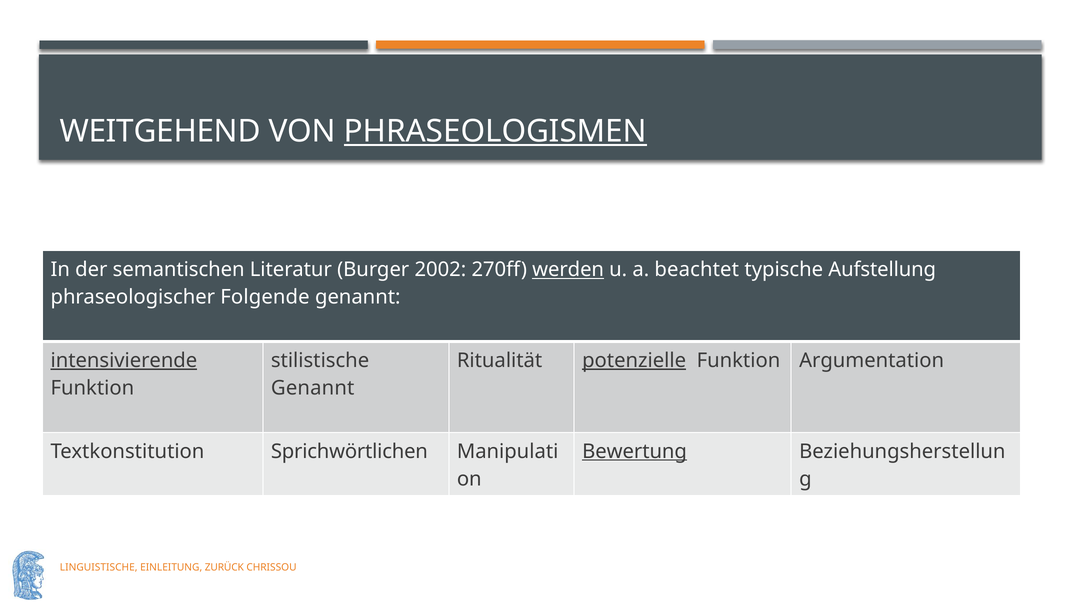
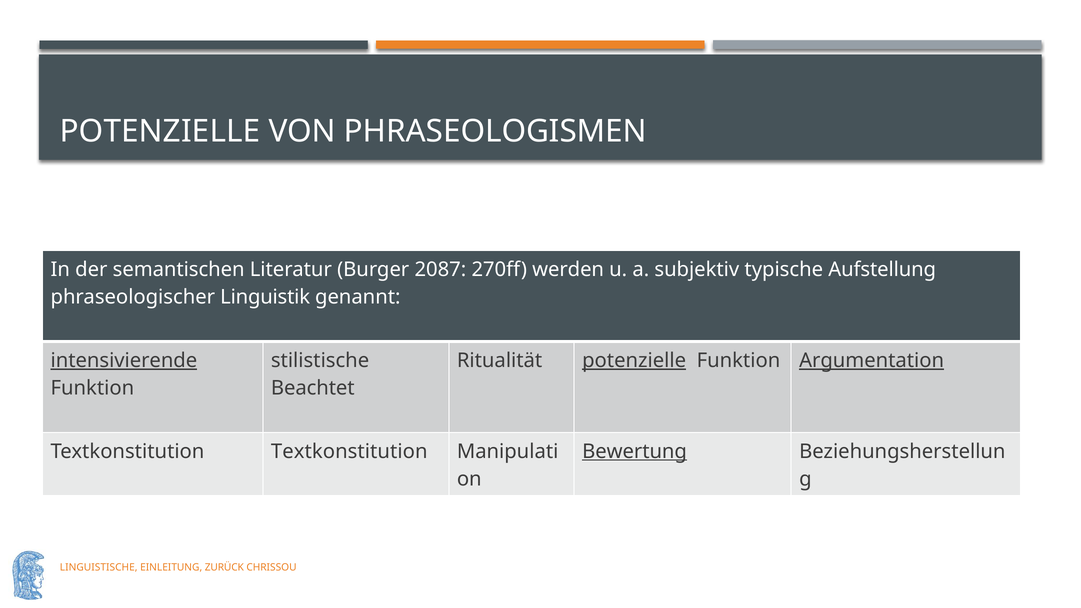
WEITGEHEND at (160, 131): WEITGEHEND -> POTENZIELLE
PHRASEOLOGISMEN underline: present -> none
2002: 2002 -> 2087
werden underline: present -> none
beachtet: beachtet -> subjektiv
Folgende: Folgende -> Linguistik
Argumentation underline: none -> present
Genannt at (313, 388): Genannt -> Beachtet
Textkonstitution Sprichwörtlichen: Sprichwörtlichen -> Textkonstitution
